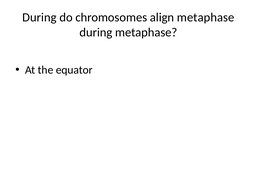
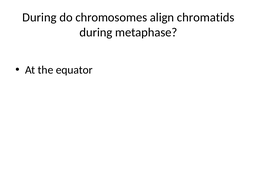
align metaphase: metaphase -> chromatids
